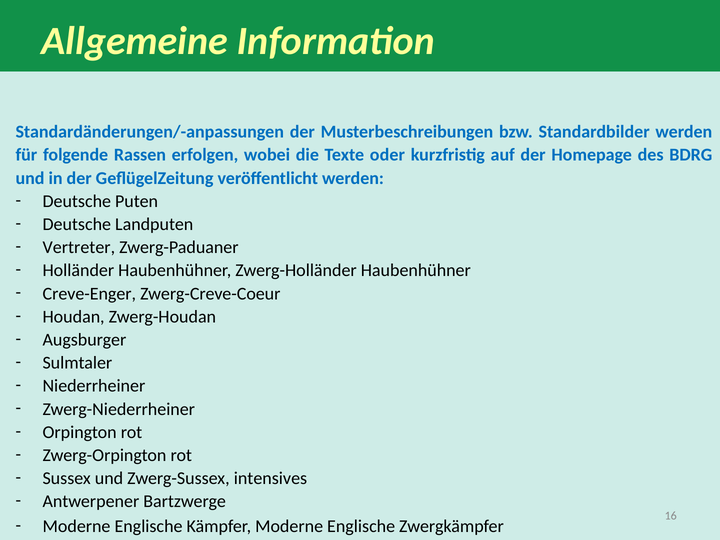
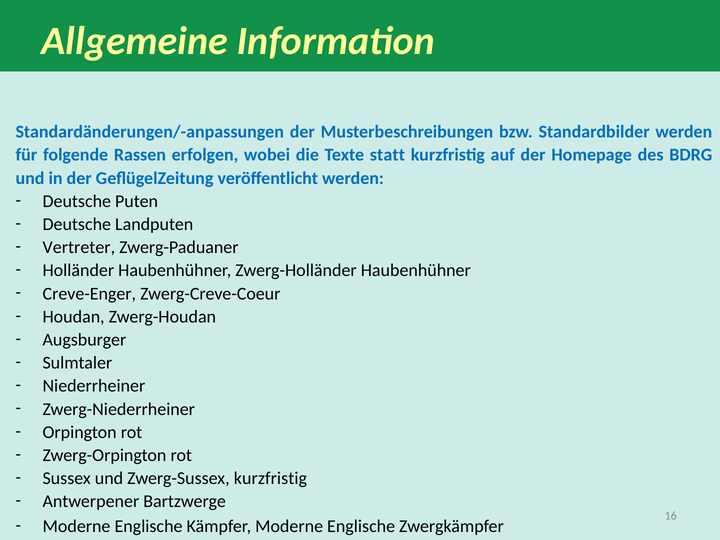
oder: oder -> statt
Zwerg-Sussex intensives: intensives -> kurzfristig
